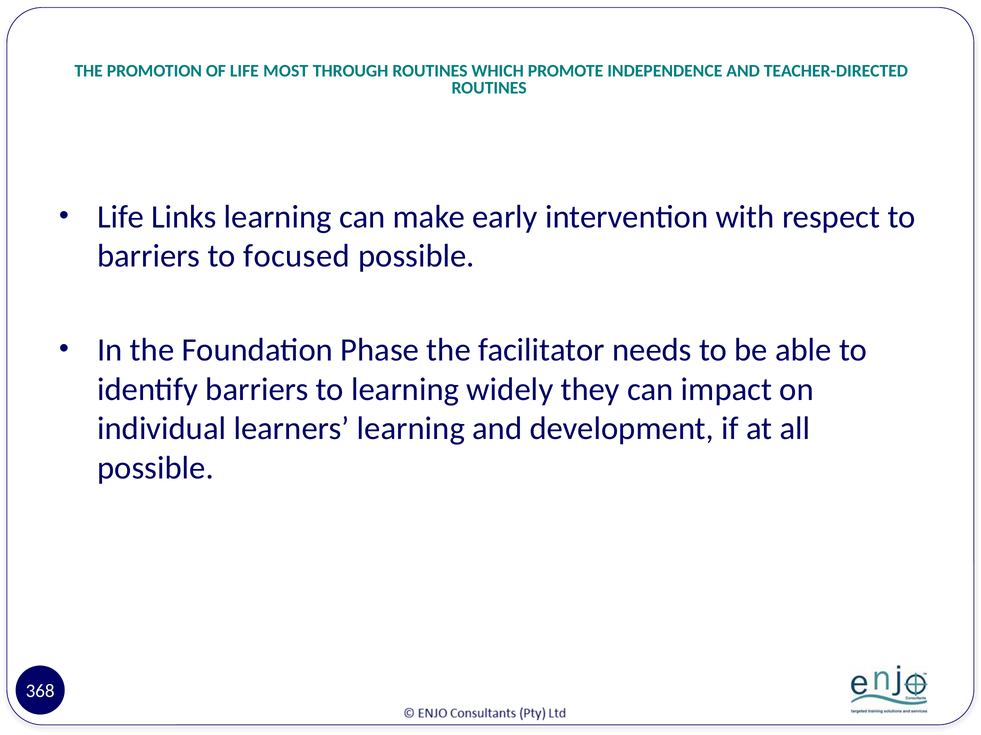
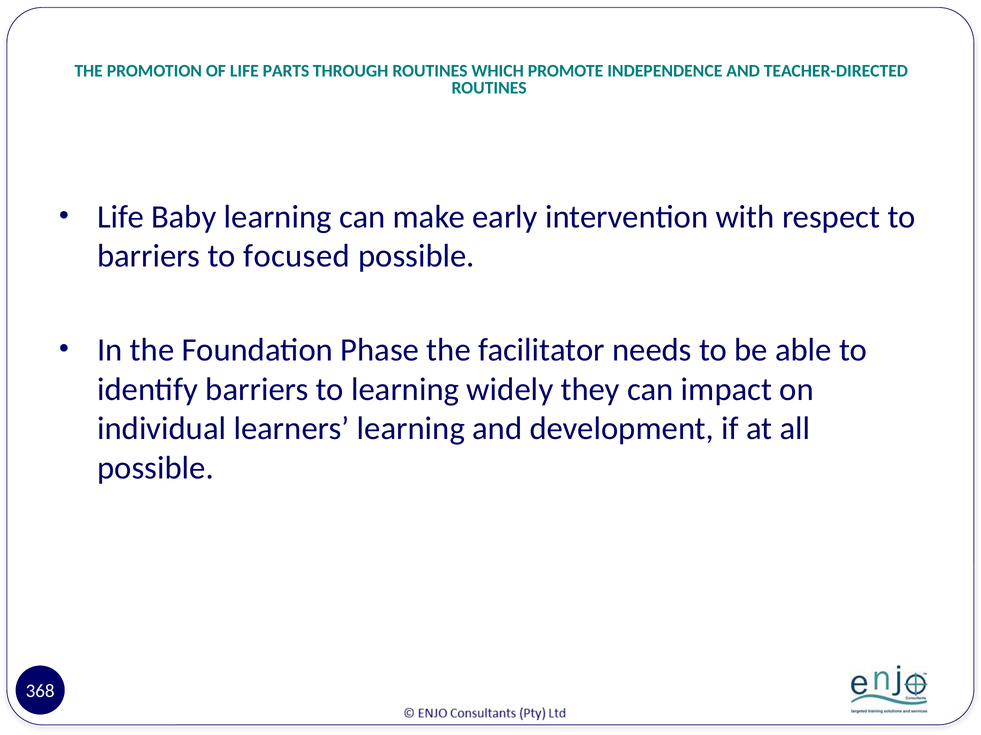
MOST: MOST -> PARTS
Links: Links -> Baby
